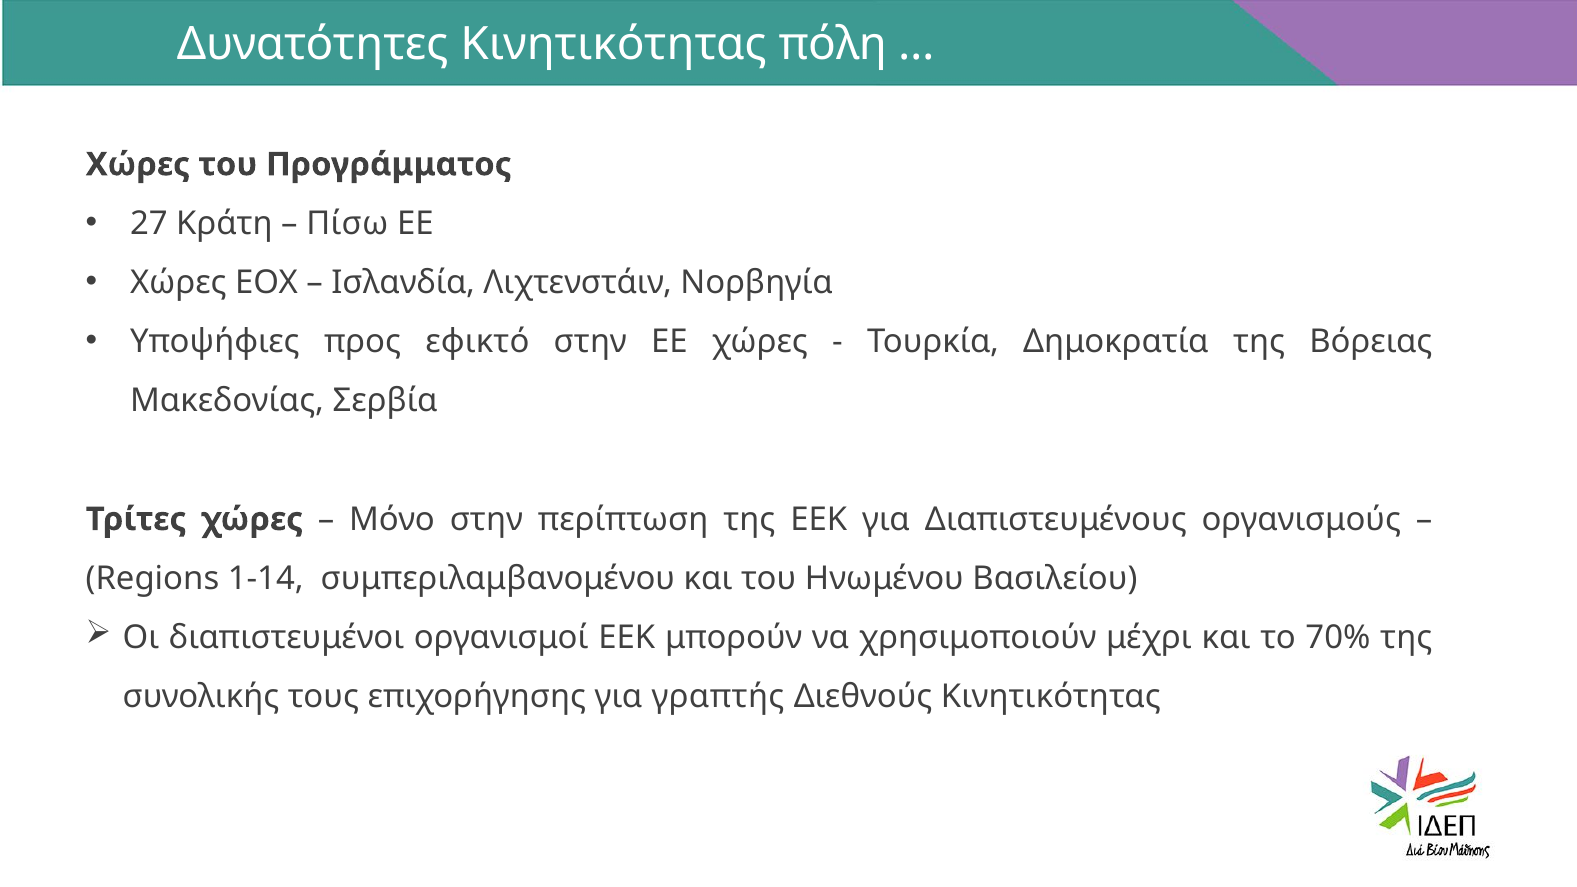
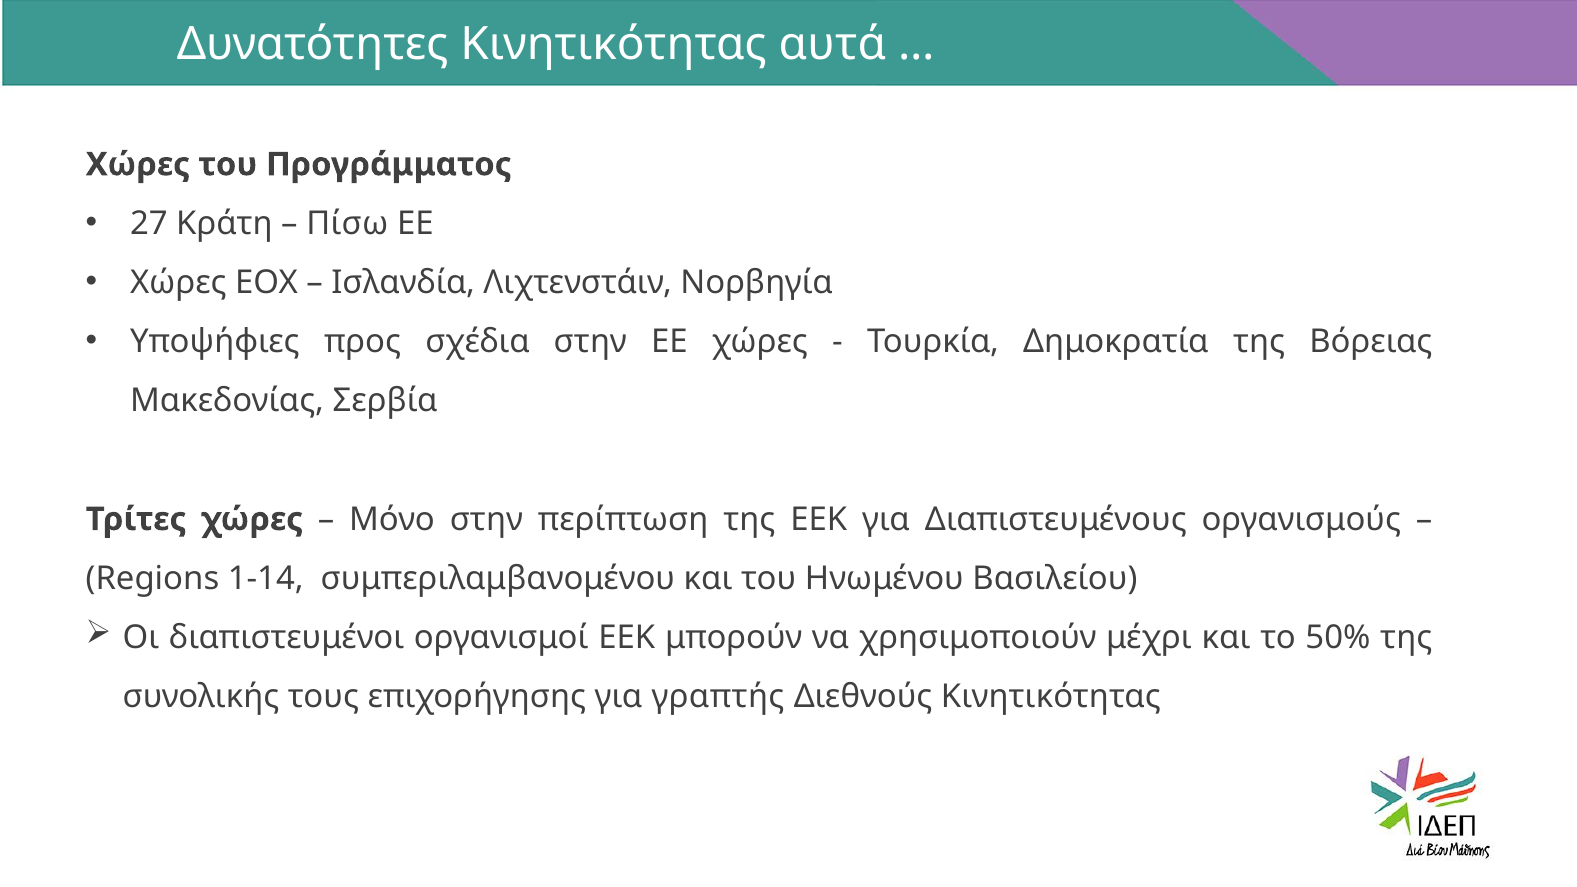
πόλη: πόλη -> αυτά
εφικτό: εφικτό -> σχέδια
70%: 70% -> 50%
